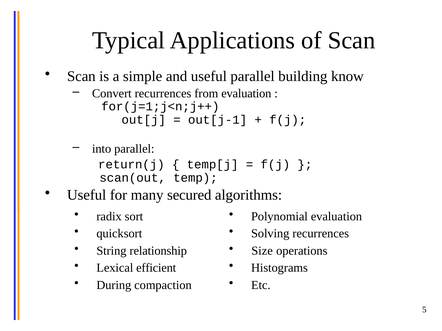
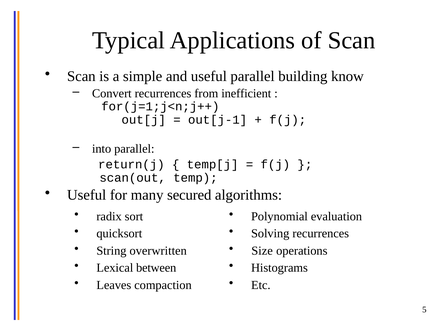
from evaluation: evaluation -> inefficient
relationship: relationship -> overwritten
efficient: efficient -> between
During: During -> Leaves
